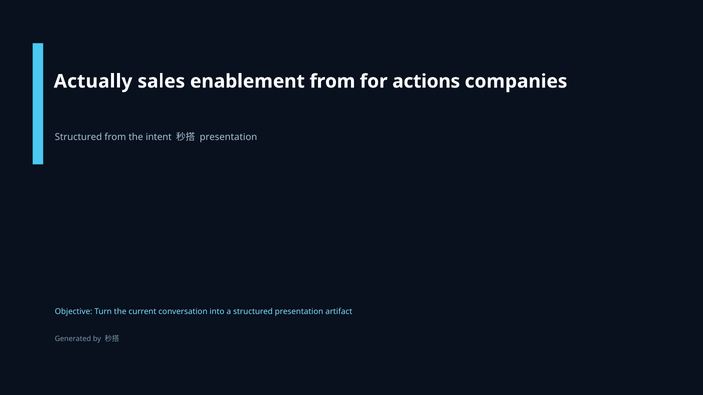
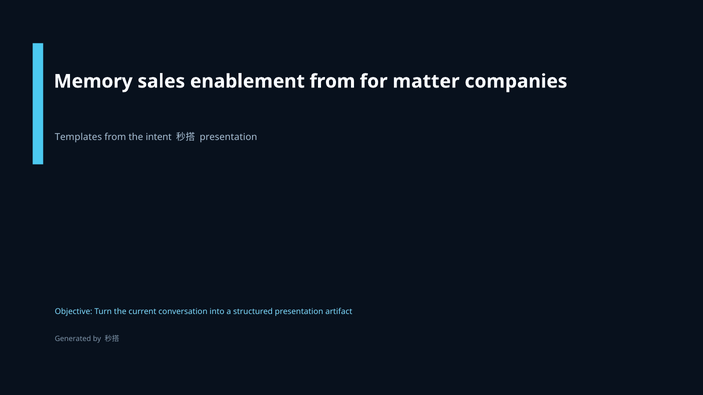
Actually: Actually -> Memory
actions: actions -> matter
Structured at (78, 137): Structured -> Templates
